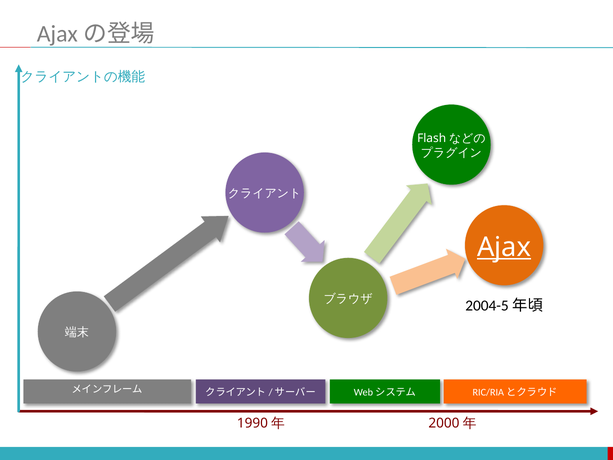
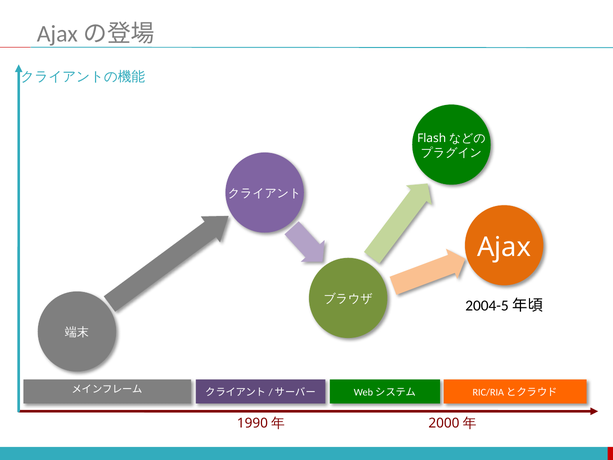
Ajax underline: present -> none
